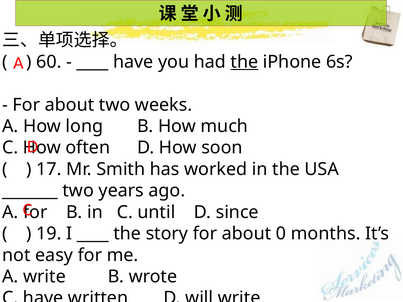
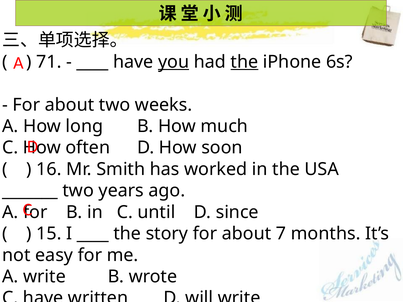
60: 60 -> 71
you underline: none -> present
17: 17 -> 16
19: 19 -> 15
0: 0 -> 7
